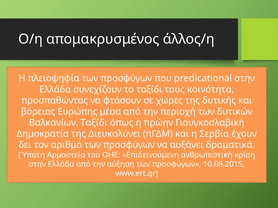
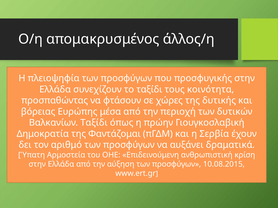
predicational: predicational -> προσφυγικής
Διευκολύνει: Διευκολύνει -> Φαντάζομαι
